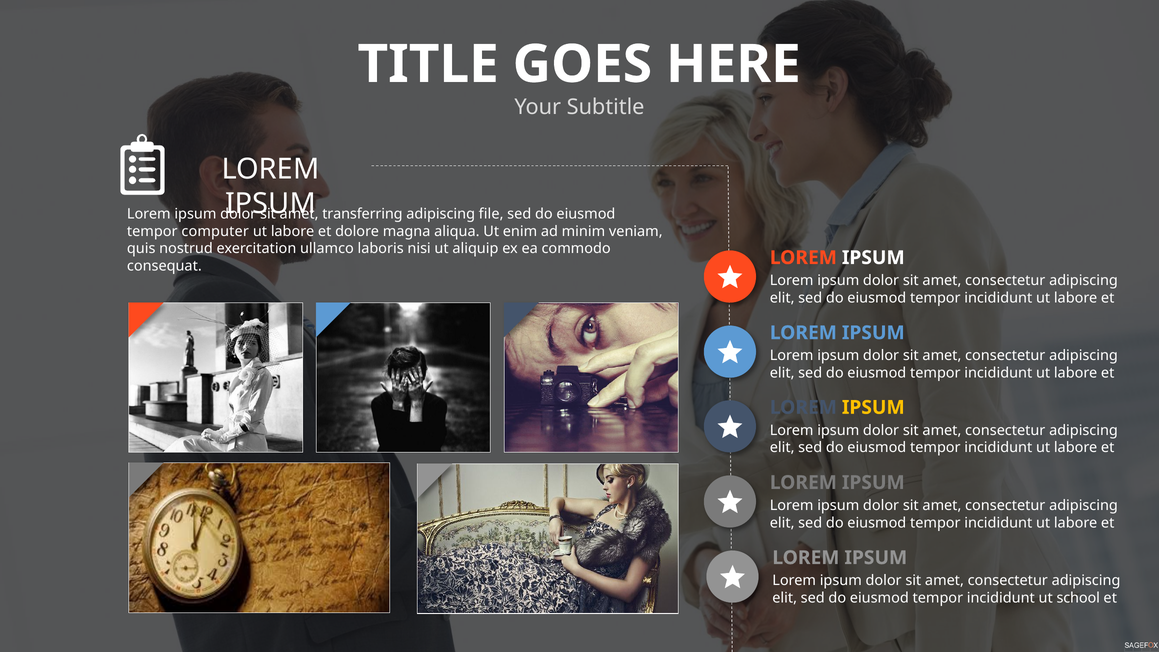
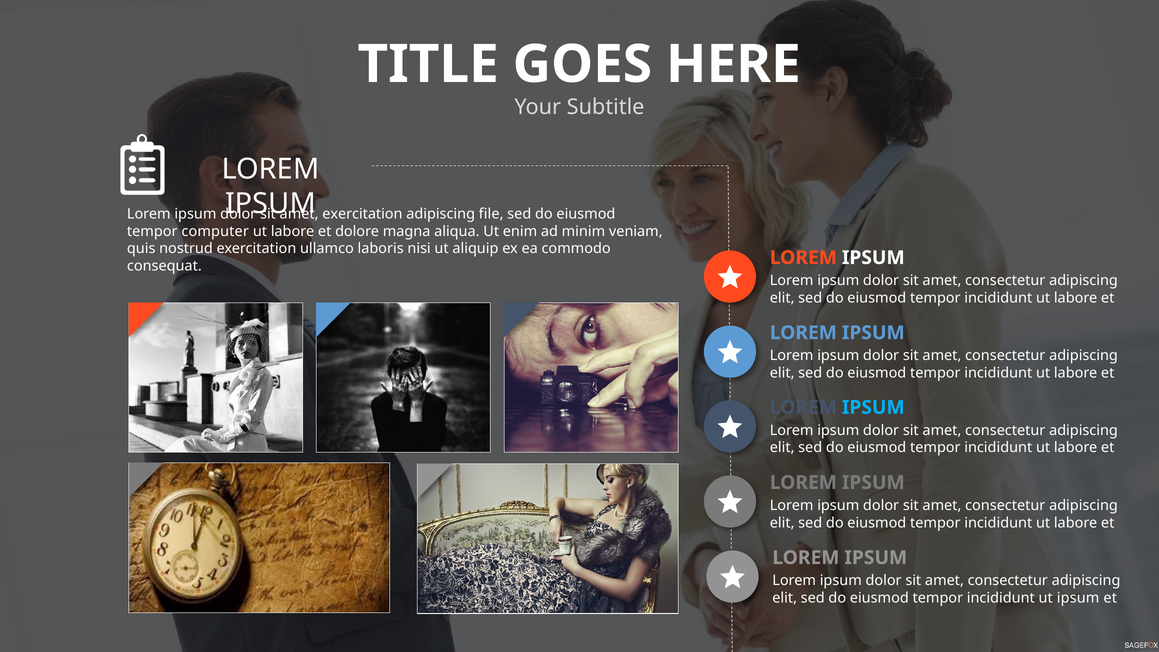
transferring at (362, 214): transferring -> exercitation
IPSUM at (873, 407) colour: yellow -> light blue
ut school: school -> ipsum
